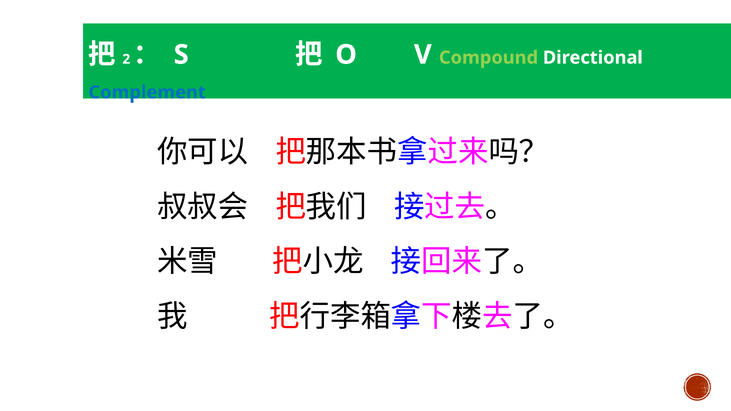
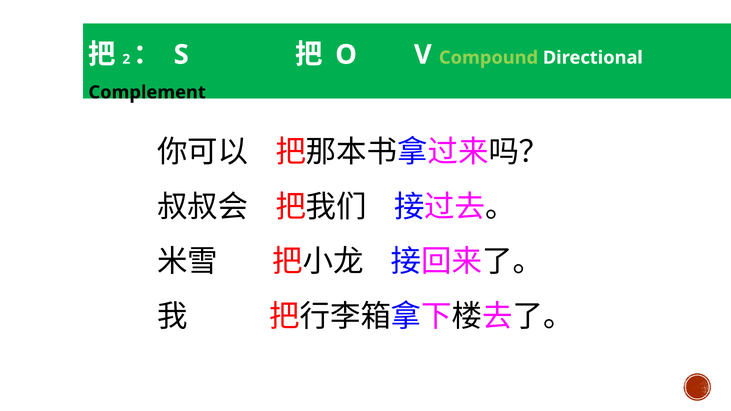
Complement colour: blue -> black
